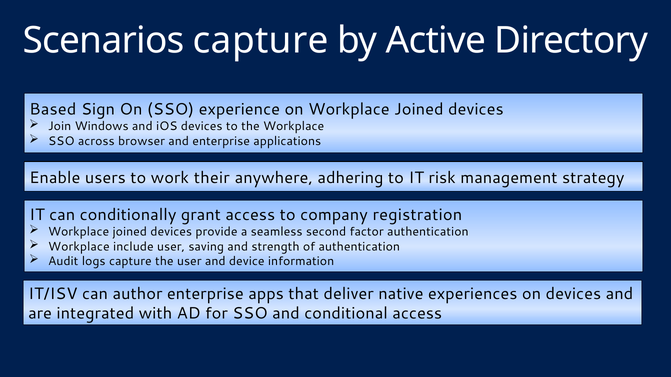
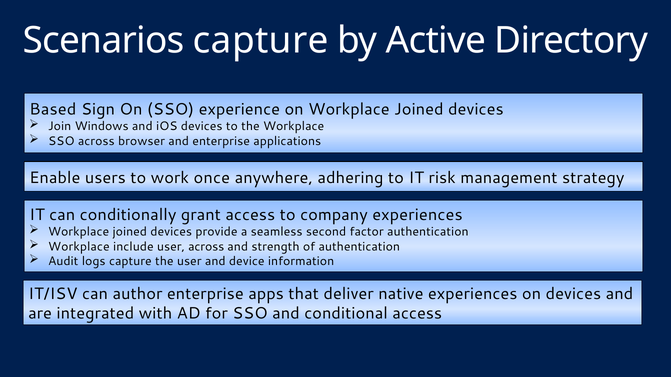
their: their -> once
company registration: registration -> experiences
user saving: saving -> across
